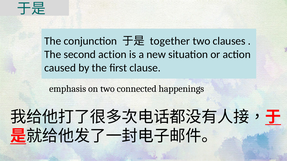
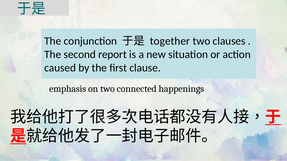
second action: action -> report
